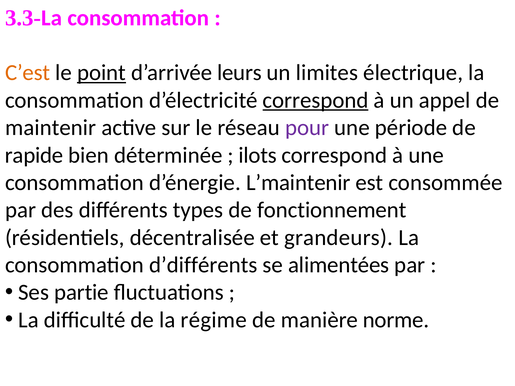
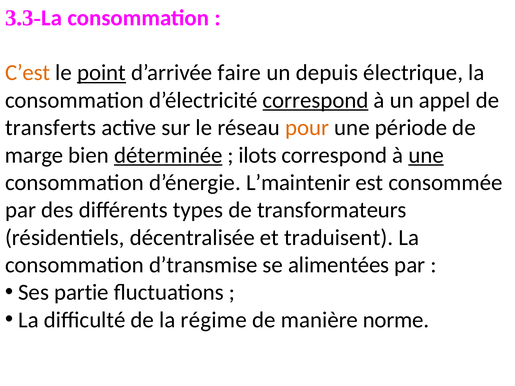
leurs: leurs -> faire
limites: limites -> depuis
maintenir: maintenir -> transferts
pour colour: purple -> orange
rapide: rapide -> marge
déterminée underline: none -> present
une at (426, 155) underline: none -> present
fonctionnement: fonctionnement -> transformateurs
grandeurs: grandeurs -> traduisent
d’différents: d’différents -> d’transmise
